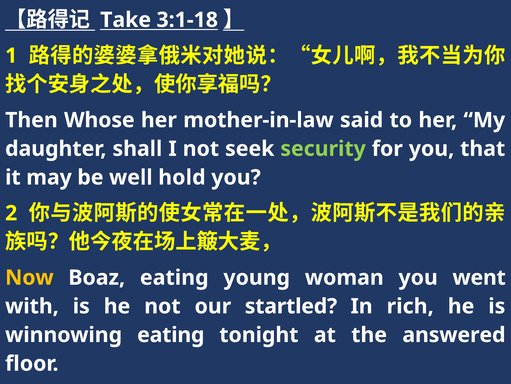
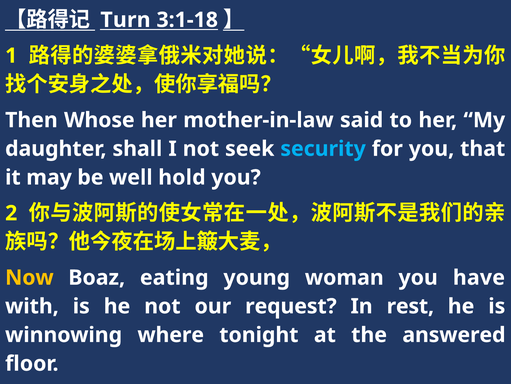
Take: Take -> Turn
security colour: light green -> light blue
went: went -> have
startled: startled -> request
rich: rich -> rest
winnowing eating: eating -> where
